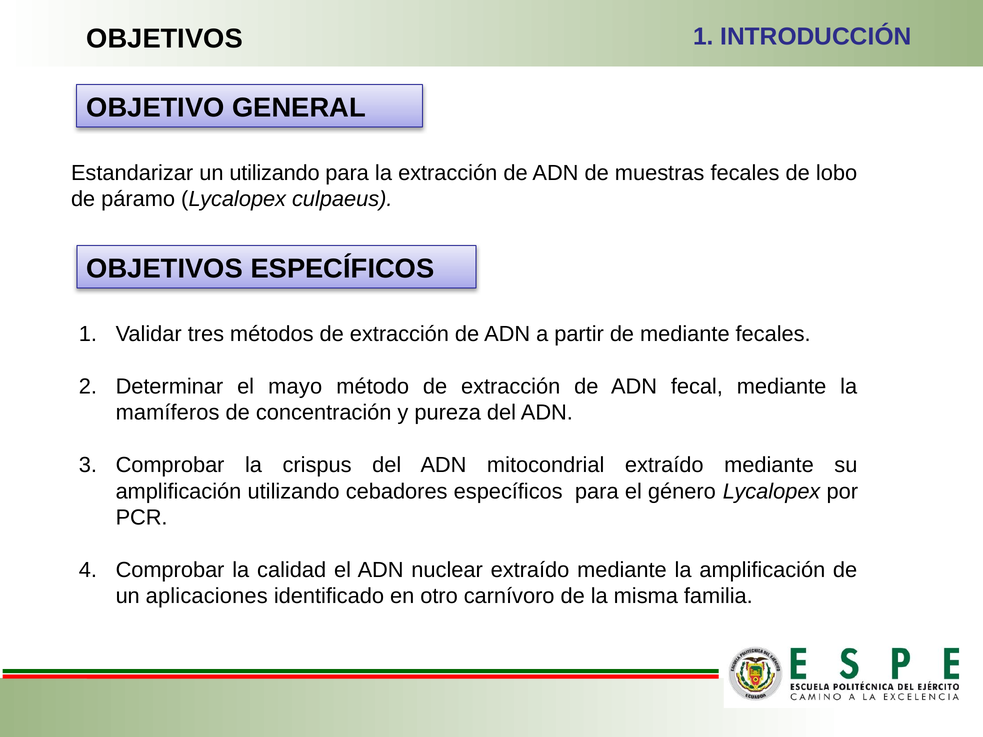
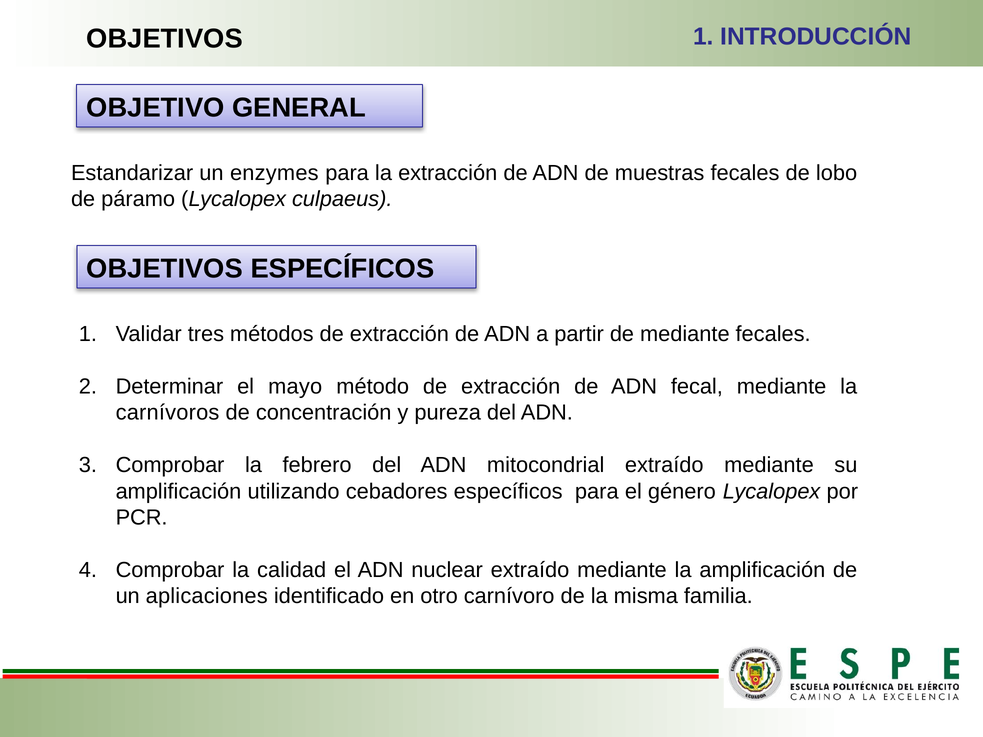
un utilizando: utilizando -> enzymes
mamíferos: mamíferos -> carnívoros
crispus: crispus -> febrero
